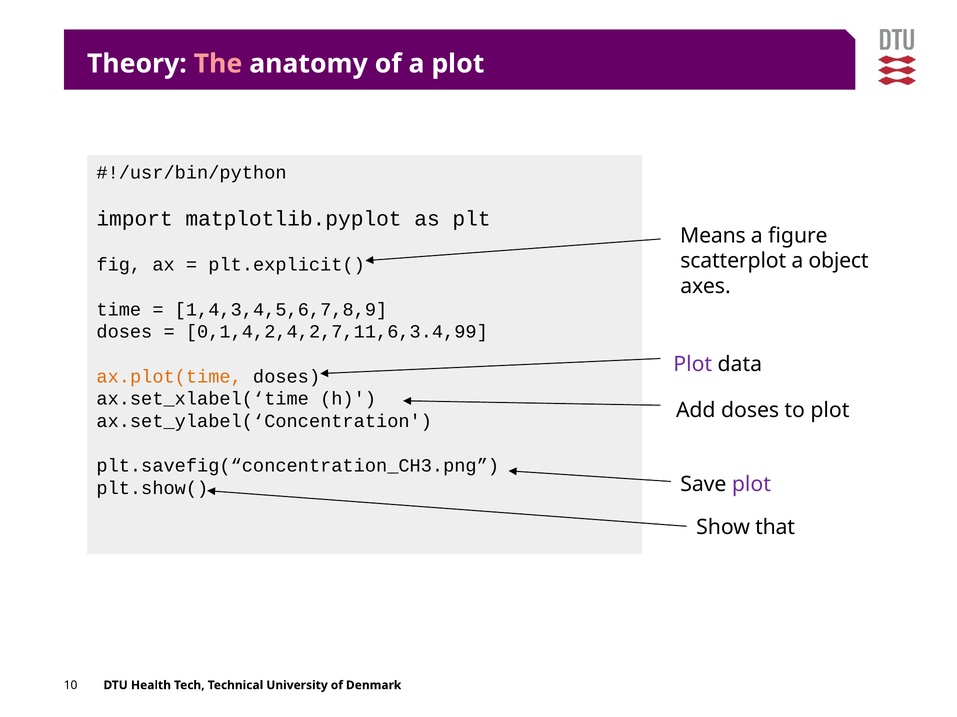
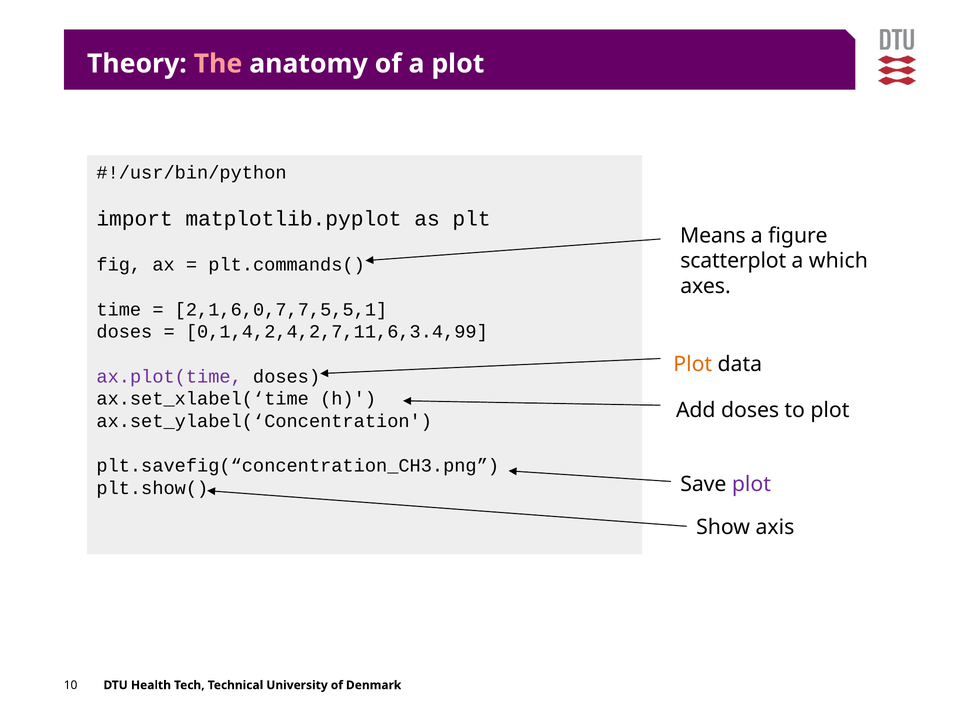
object: object -> which
plt.explicit(: plt.explicit( -> plt.commands(
1,4,3,4,5,6,7,8,9: 1,4,3,4,5,6,7,8,9 -> 2,1,6,0,7,7,5,5,1
Plot at (693, 365) colour: purple -> orange
ax.plot(time colour: orange -> purple
that: that -> axis
